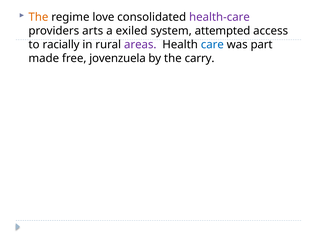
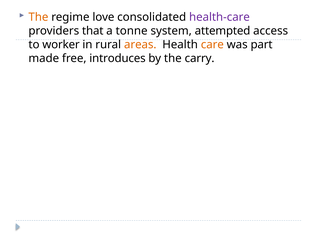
arts: arts -> that
exiled: exiled -> tonne
racially: racially -> worker
areas colour: purple -> orange
care colour: blue -> orange
jovenzuela: jovenzuela -> introduces
